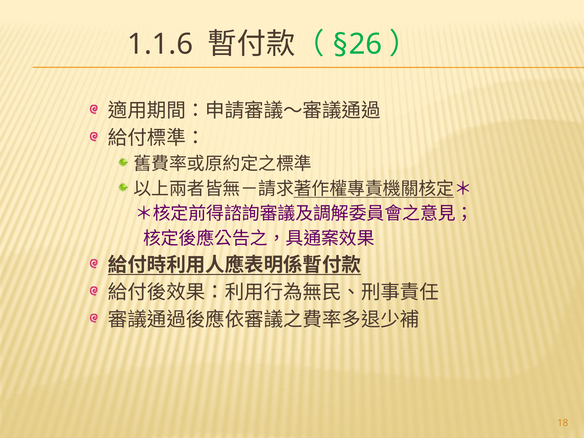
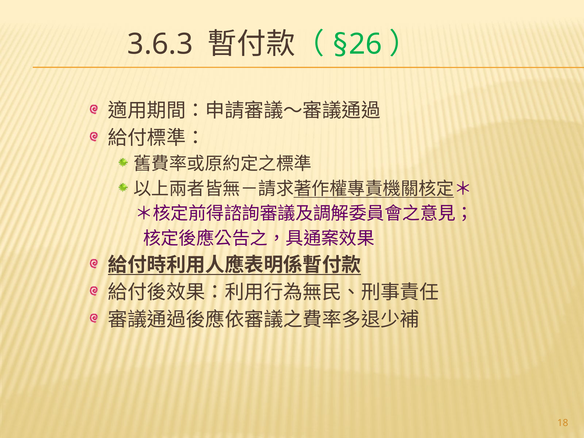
1.1.6: 1.1.6 -> 3.6.3
